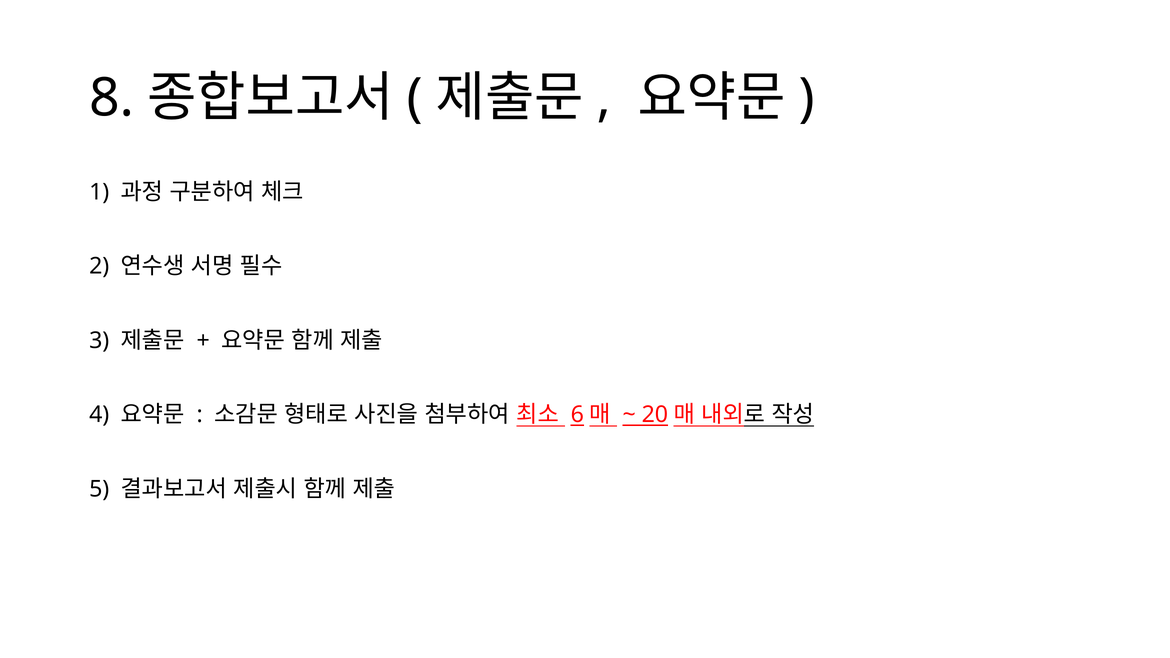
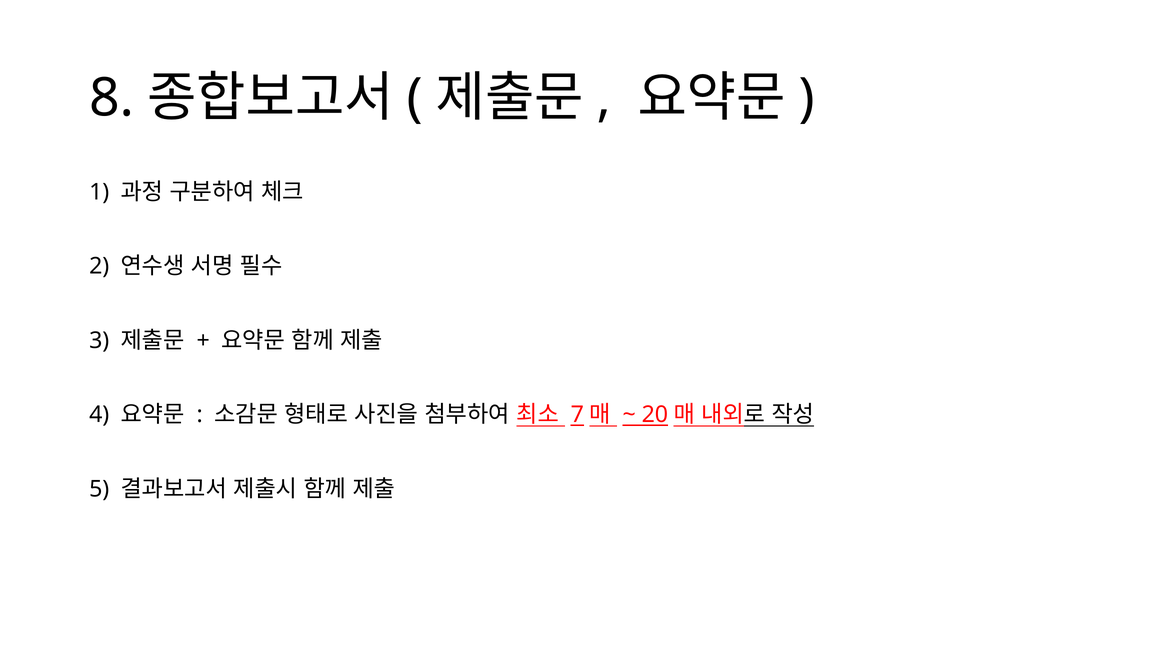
6: 6 -> 7
